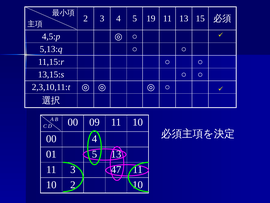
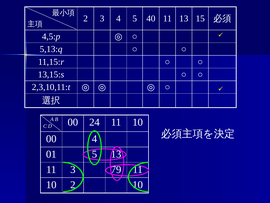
19: 19 -> 40
09: 09 -> 24
47: 47 -> 79
